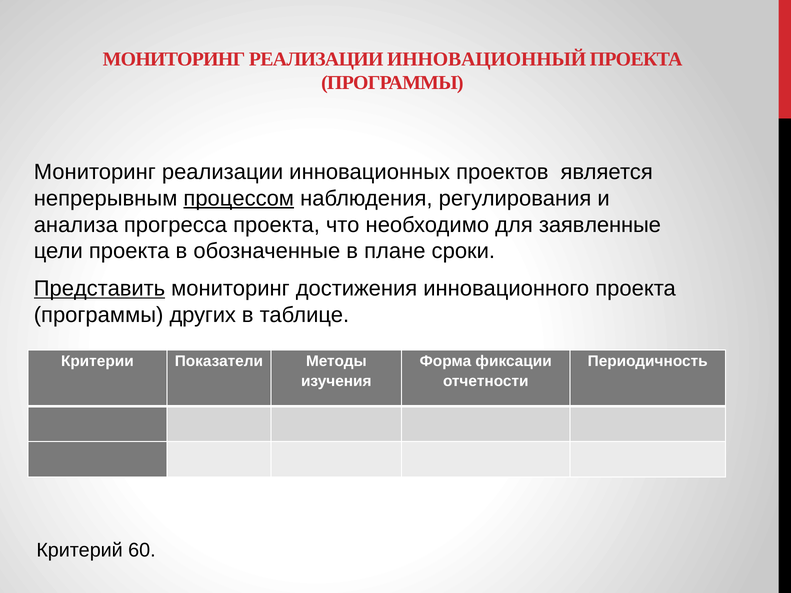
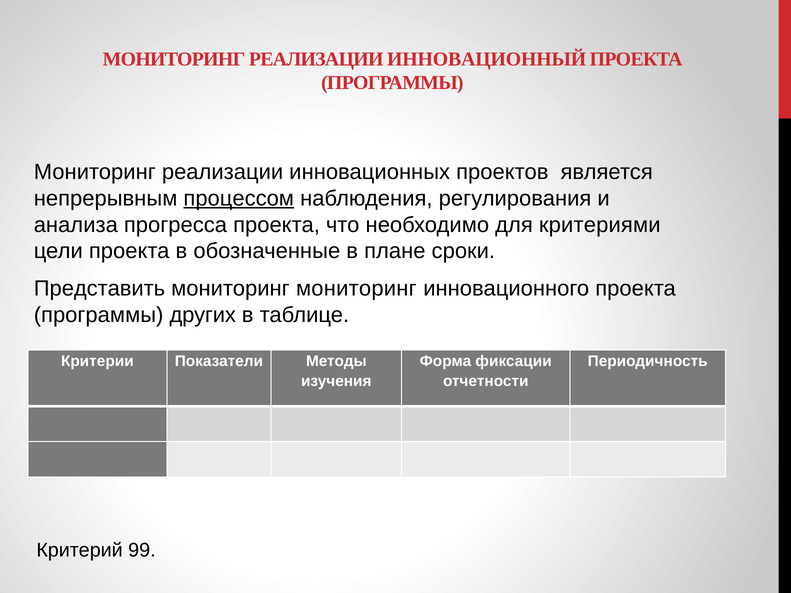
заявленные: заявленные -> критериями
Представить underline: present -> none
мониторинг достижения: достижения -> мониторинг
60: 60 -> 99
